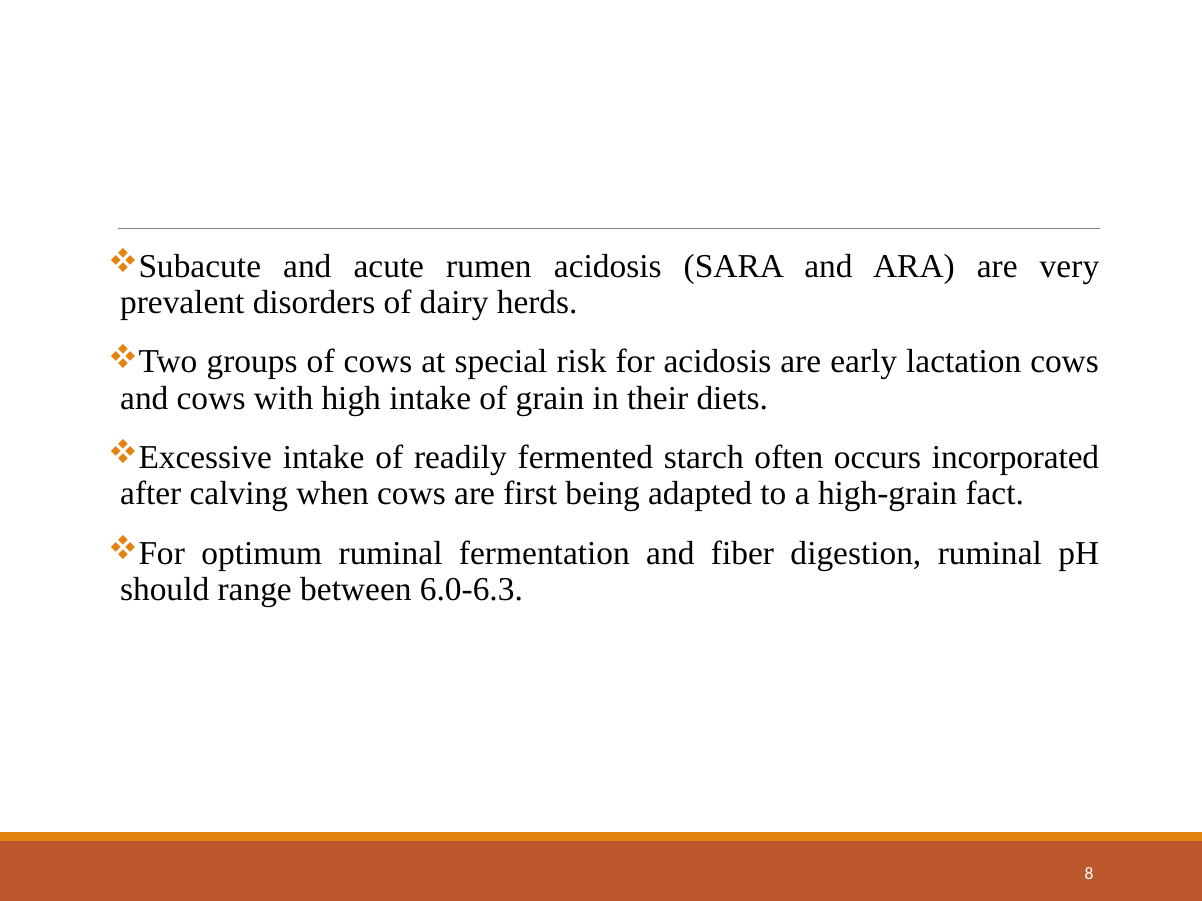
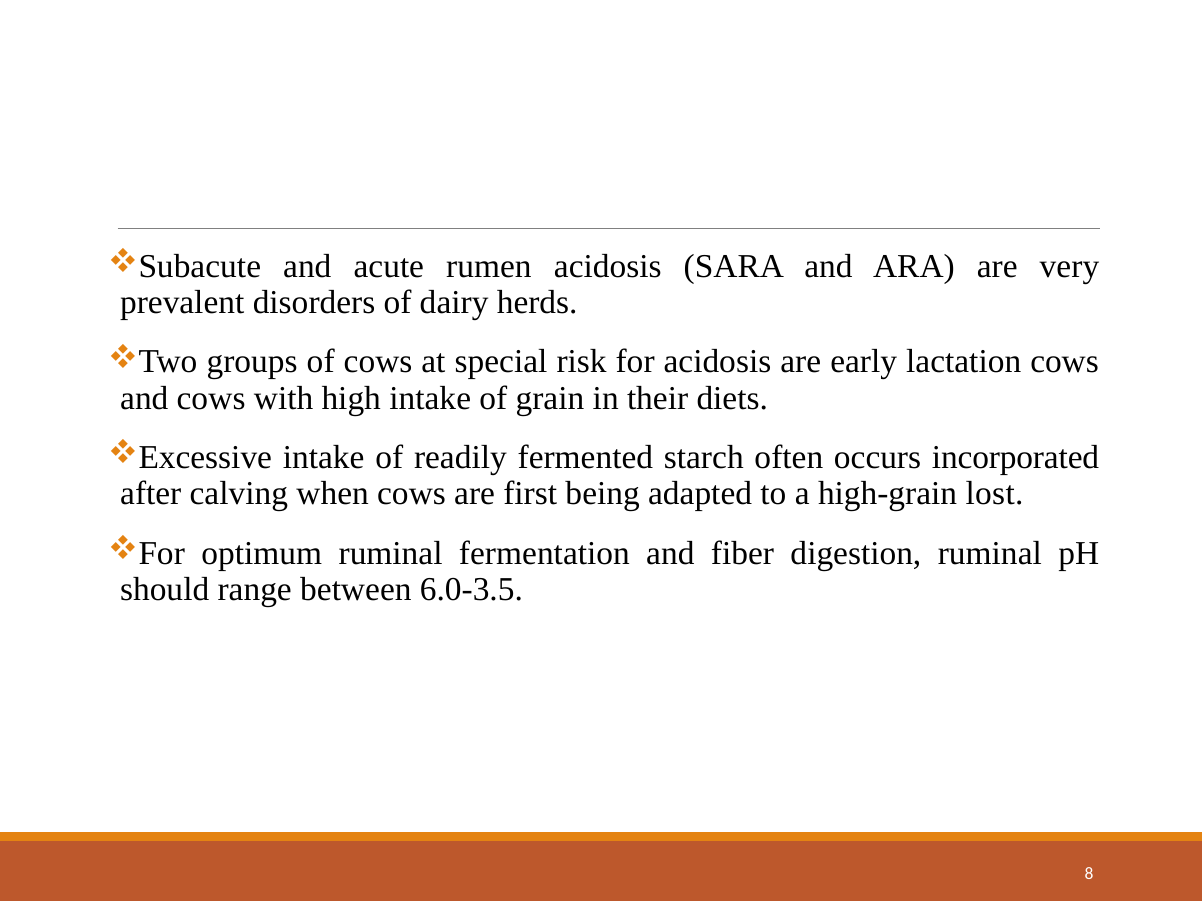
fact: fact -> lost
6.0-6.3: 6.0-6.3 -> 6.0-3.5
